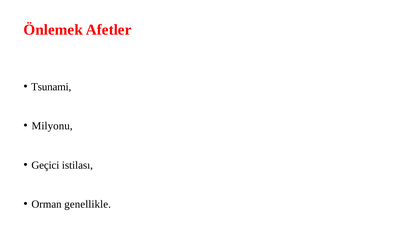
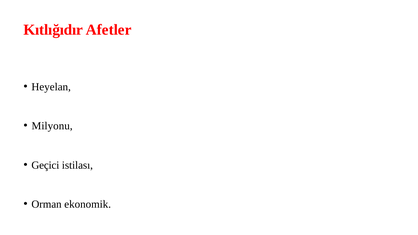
Önlemek: Önlemek -> Kıtlığıdır
Tsunami: Tsunami -> Heyelan
genellikle: genellikle -> ekonomik
